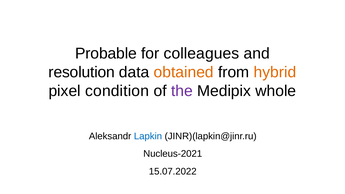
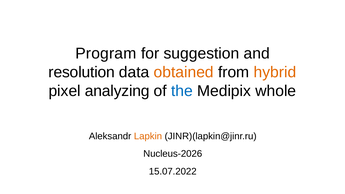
Probable: Probable -> Program
colleagues: colleagues -> suggestion
condition: condition -> analyzing
the colour: purple -> blue
Lapkin colour: blue -> orange
Nucleus-2021: Nucleus-2021 -> Nucleus-2026
